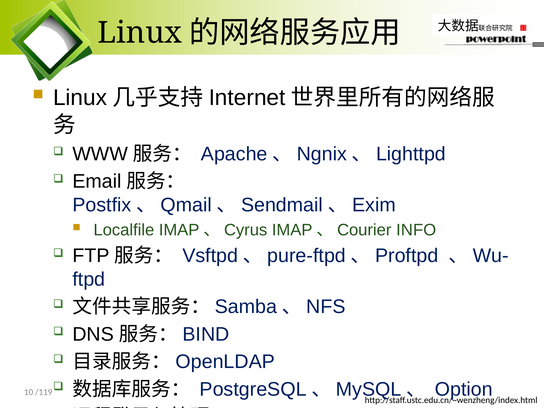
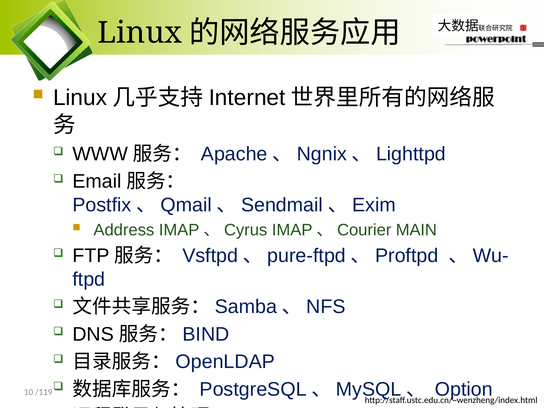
Localfile: Localfile -> Address
INFO: INFO -> MAIN
